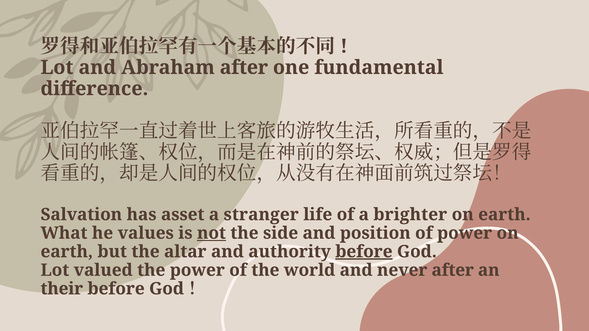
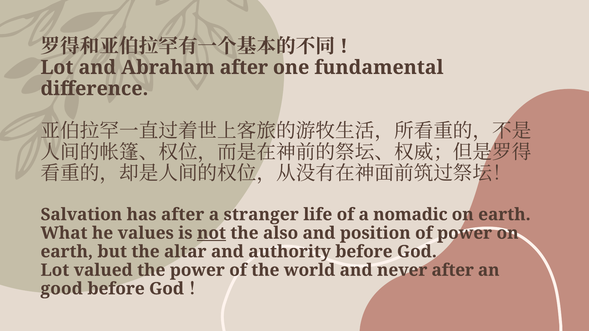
has asset: asset -> after
brighter: brighter -> nomadic
side: side -> also
before at (364, 252) underline: present -> none
their: their -> good
